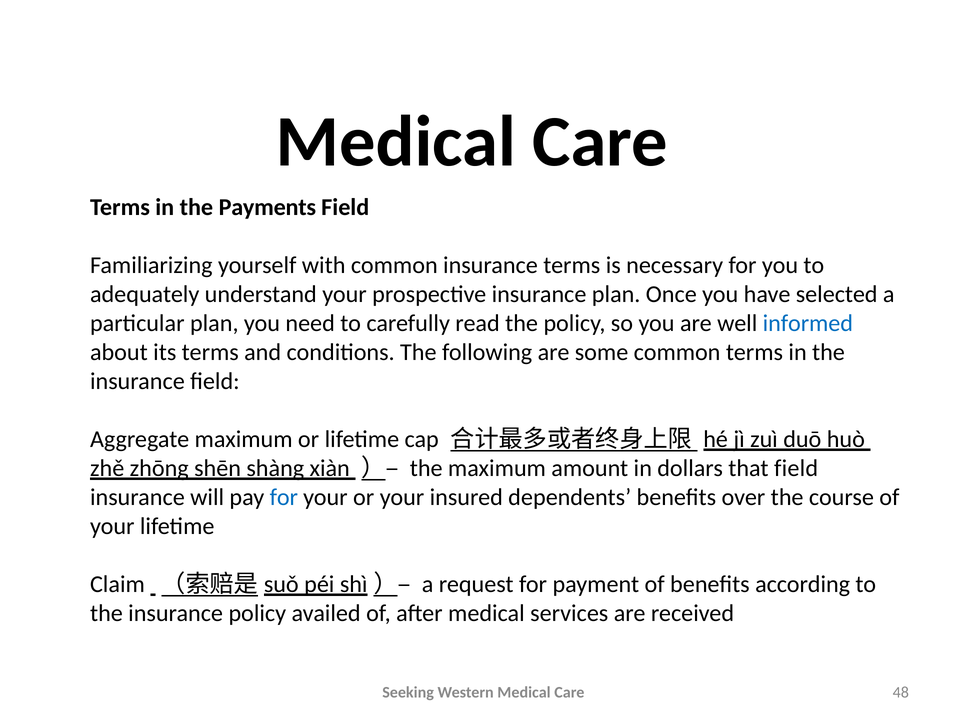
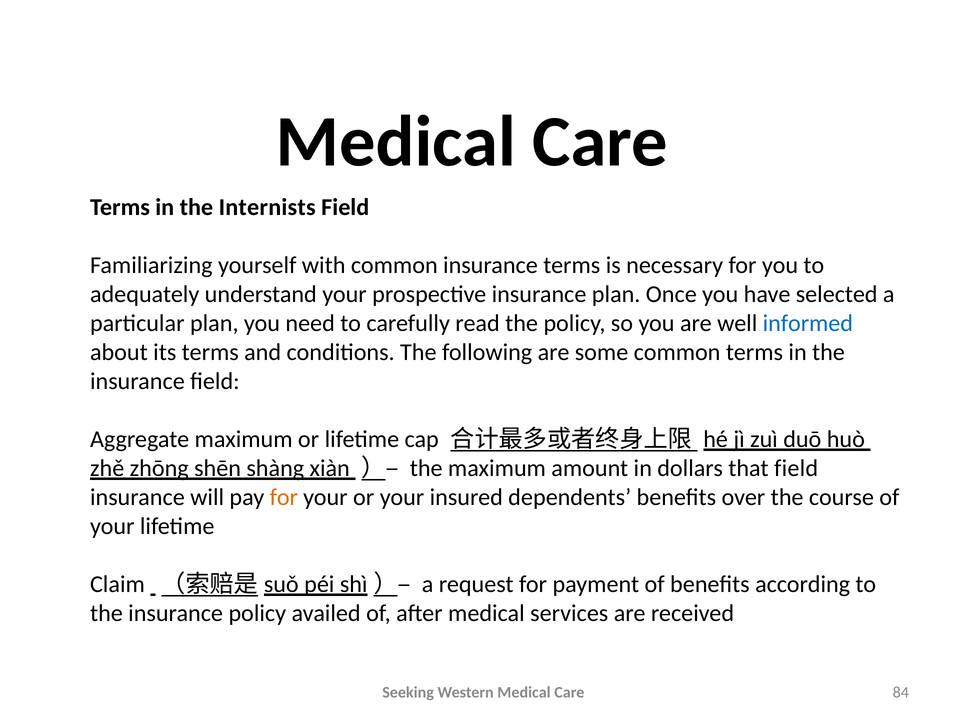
Payments: Payments -> Internists
for at (284, 497) colour: blue -> orange
48: 48 -> 84
